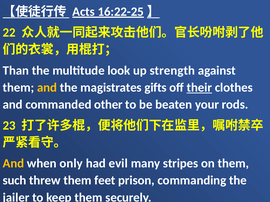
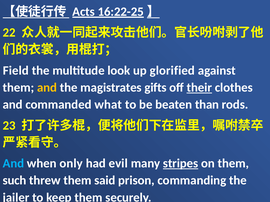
Than: Than -> Field
strength: strength -> glorified
other: other -> what
your: your -> than
And at (13, 164) colour: yellow -> light blue
stripes underline: none -> present
feet: feet -> said
